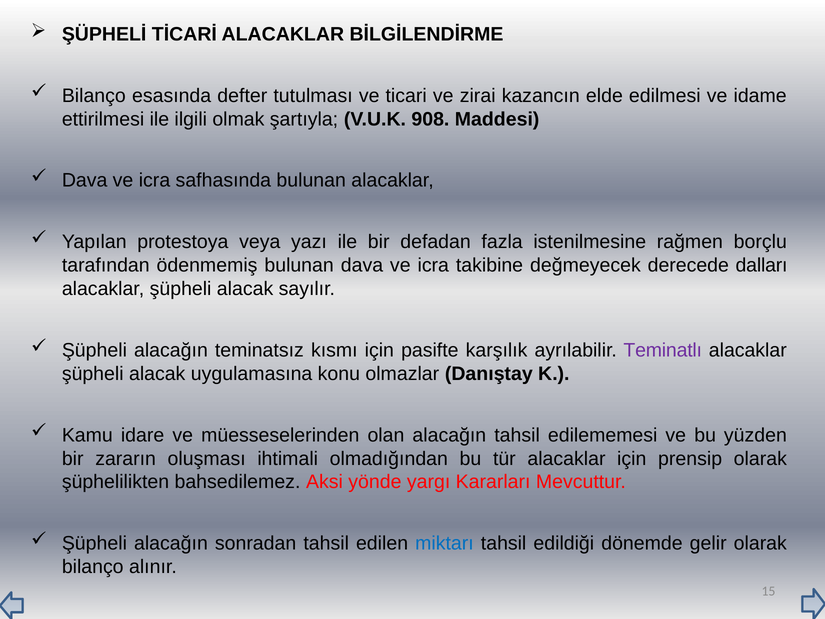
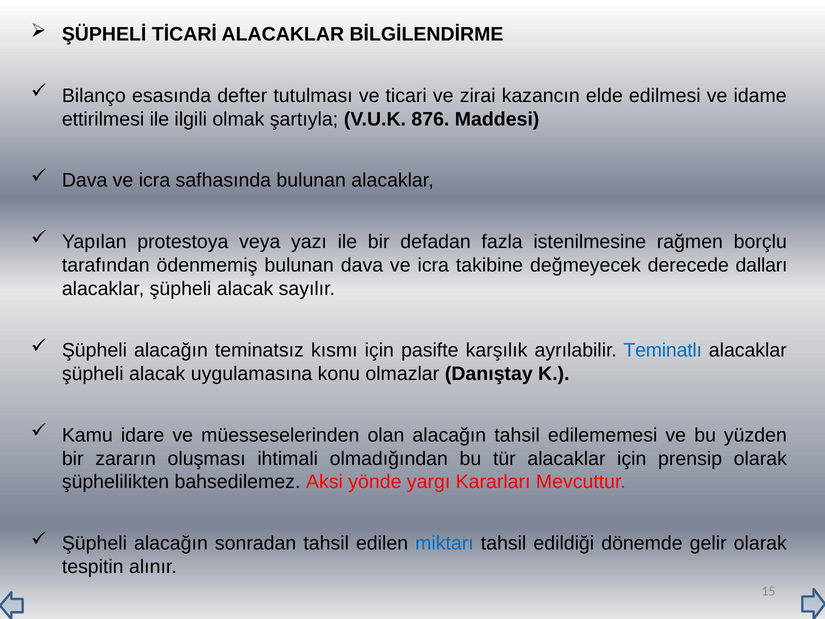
908: 908 -> 876
Teminatlı colour: purple -> blue
bilanço at (93, 567): bilanço -> tespitin
